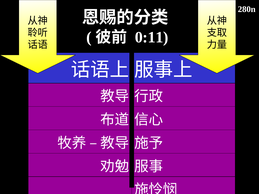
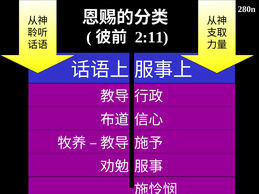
0:11: 0:11 -> 2:11
